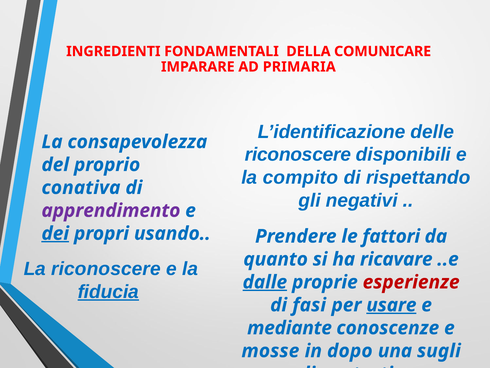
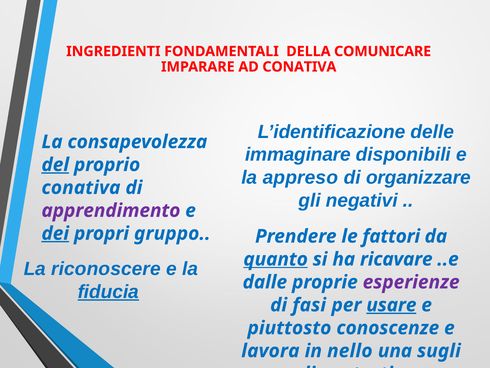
AD PRIMARIA: PRIMARIA -> CONATIVA
riconoscere at (298, 154): riconoscere -> immaginare
del underline: none -> present
compito: compito -> appreso
rispettando: rispettando -> organizzare
usando: usando -> gruppo
quanto underline: none -> present
dalle underline: present -> none
esperienze colour: red -> purple
mediante: mediante -> piuttosto
mosse: mosse -> lavora
dopo: dopo -> nello
